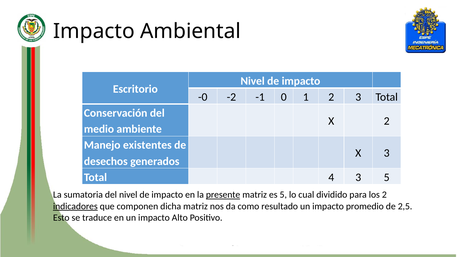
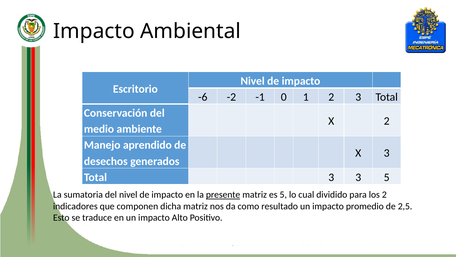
-0: -0 -> -6
existentes: existentes -> aprendido
Total 4: 4 -> 3
indicadores underline: present -> none
